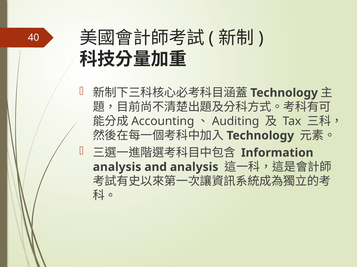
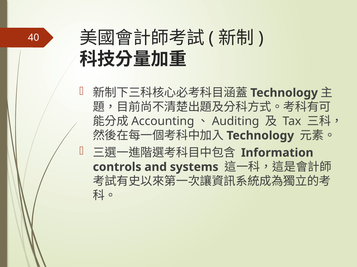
analysis at (117, 167): analysis -> controls
and analysis: analysis -> systems
